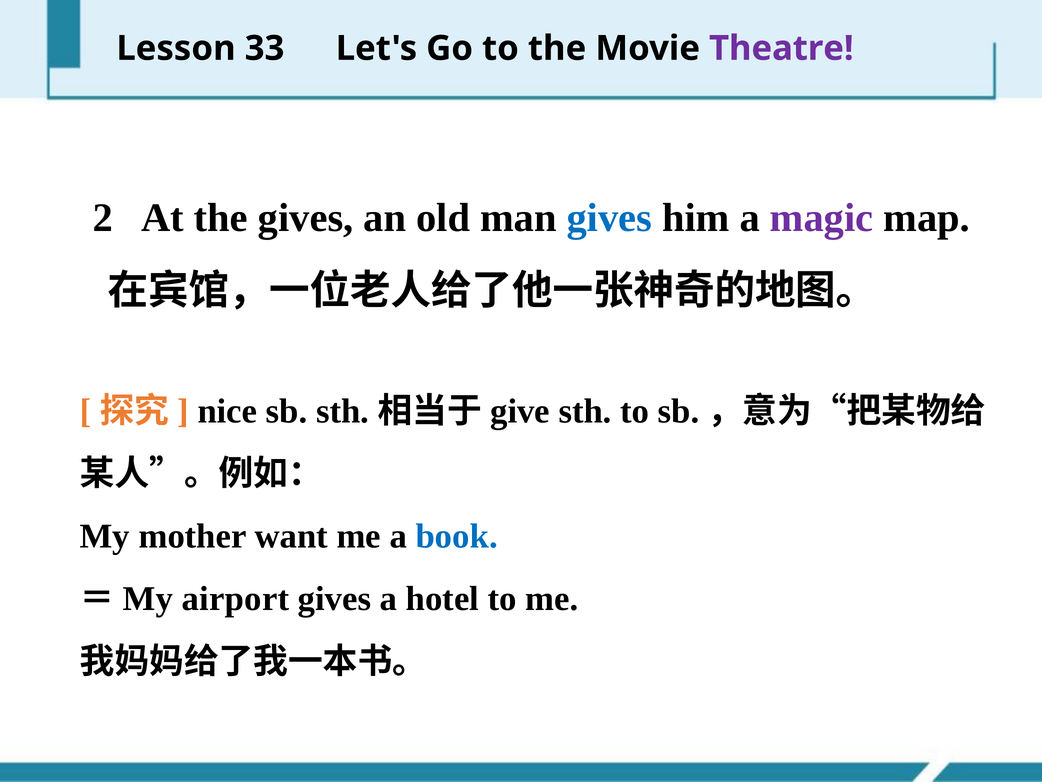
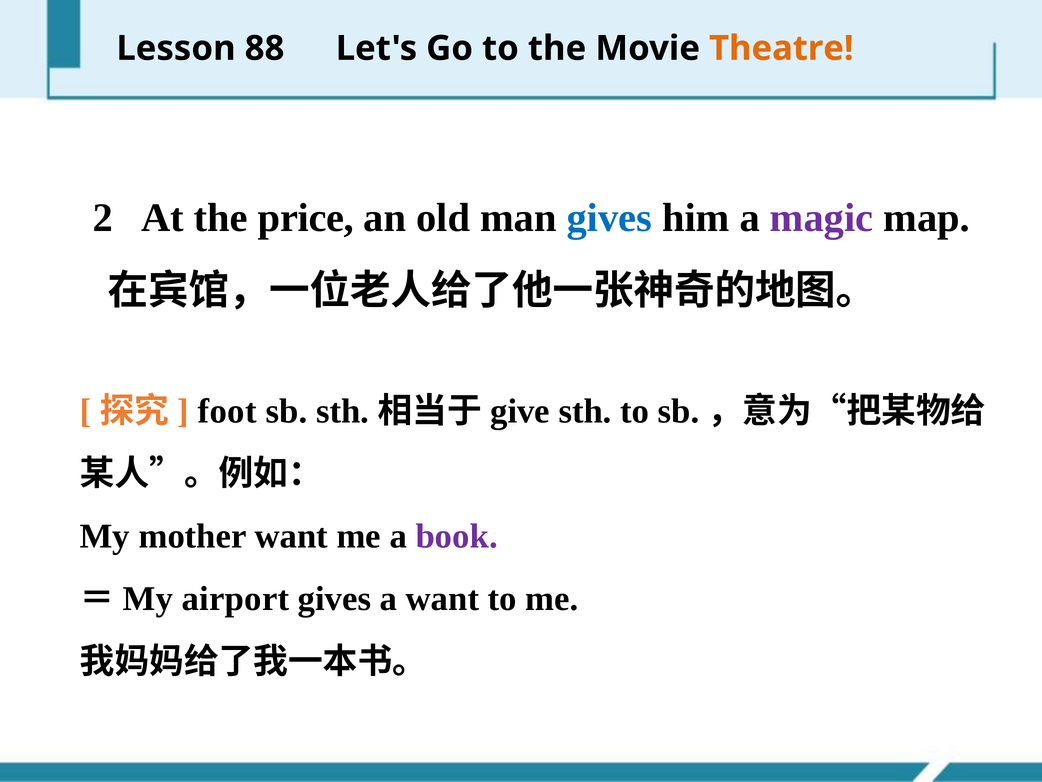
33: 33 -> 88
Theatre colour: purple -> orange
the gives: gives -> price
nice: nice -> foot
book colour: blue -> purple
a hotel: hotel -> want
